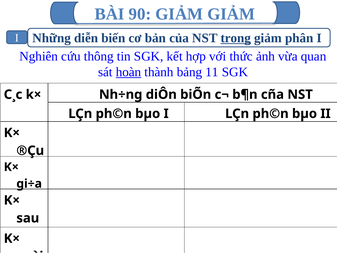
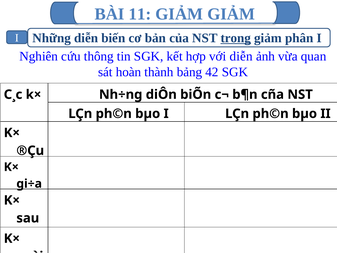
90: 90 -> 11
với thức: thức -> diễn
hoàn underline: present -> none
11: 11 -> 42
